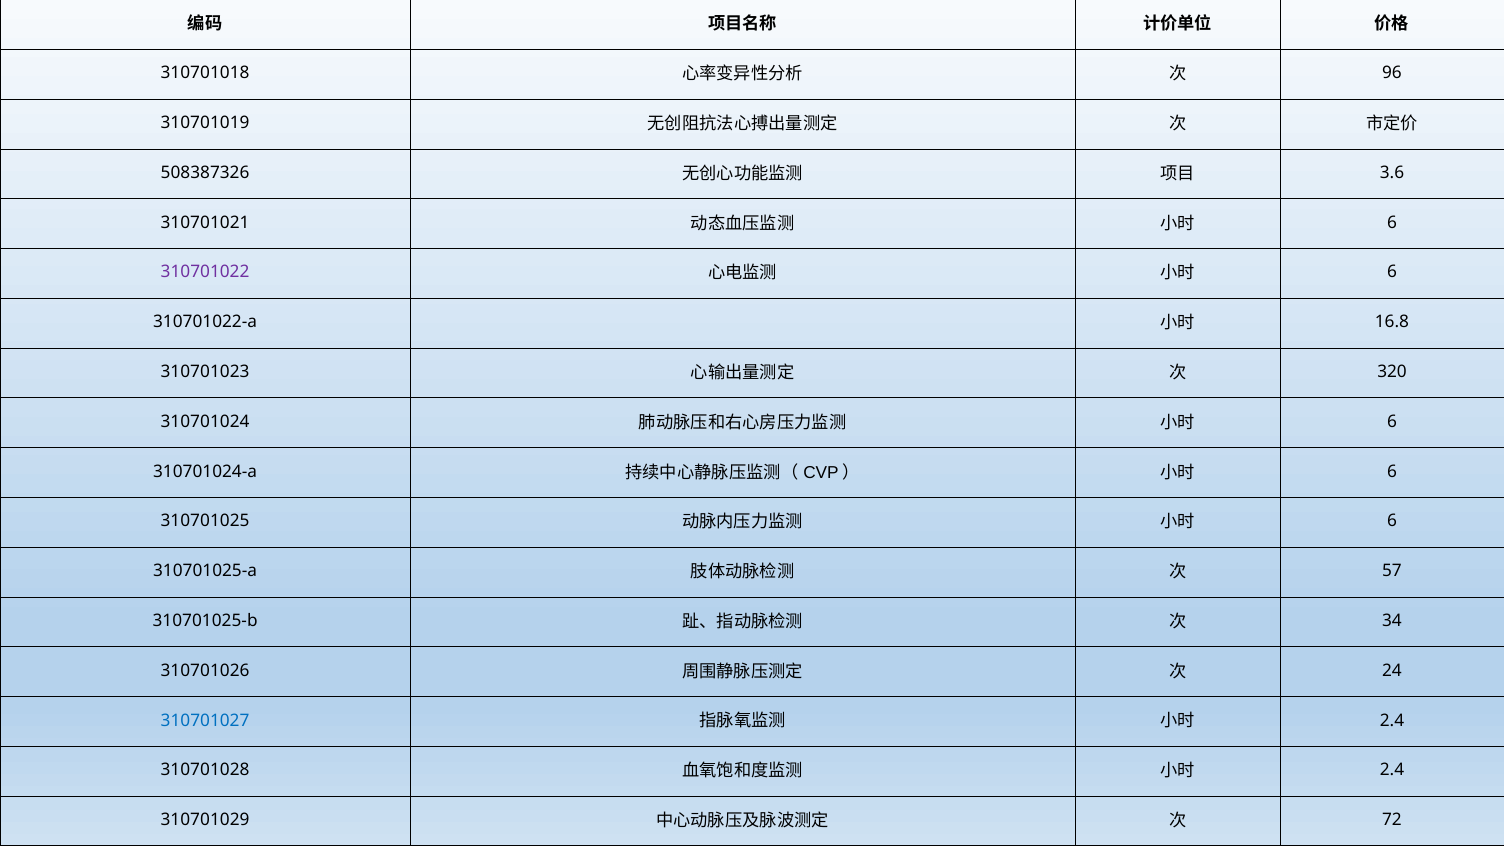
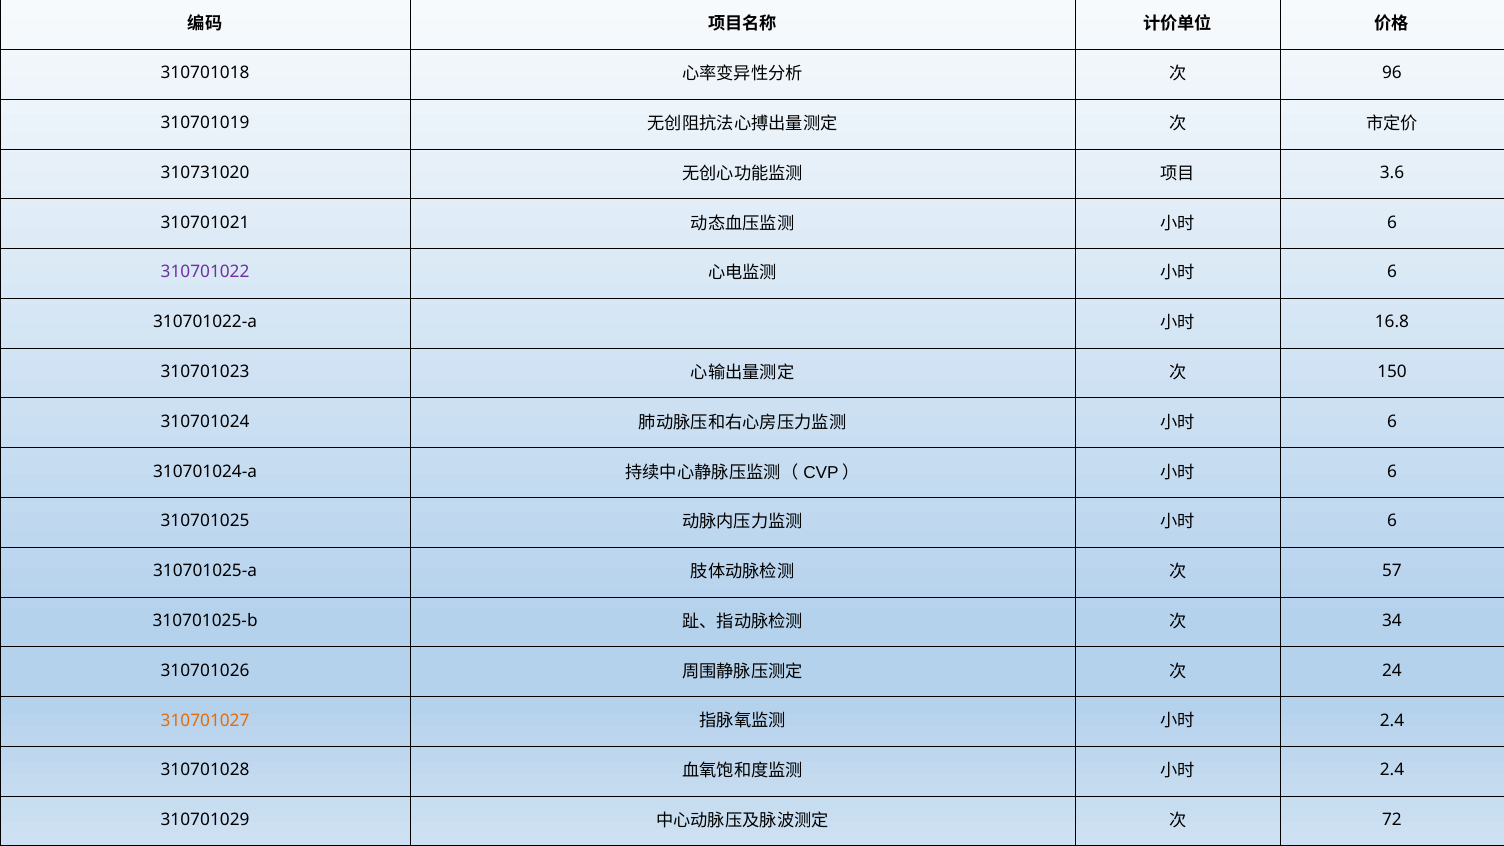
508387326: 508387326 -> 310731020
320: 320 -> 150
310701027 colour: blue -> orange
